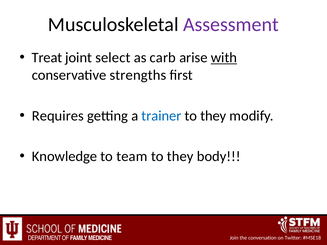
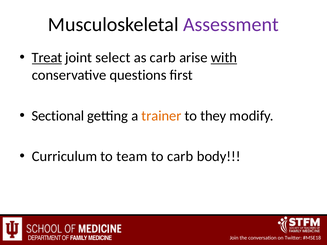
Treat underline: none -> present
strengths: strengths -> questions
Requires: Requires -> Sectional
trainer colour: blue -> orange
Knowledge: Knowledge -> Curriculum
they at (180, 157): they -> carb
